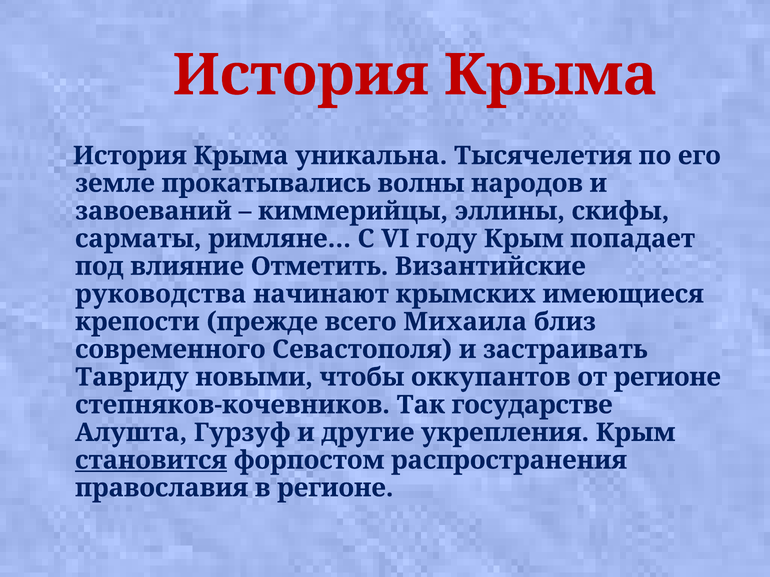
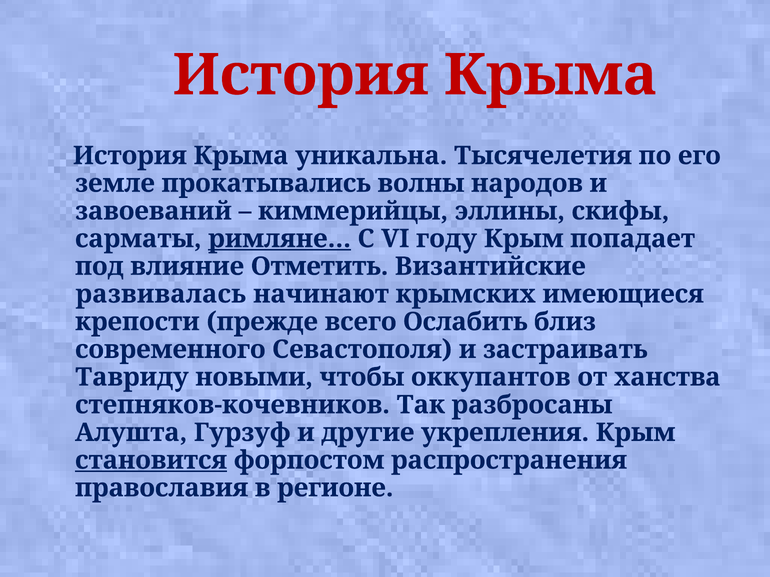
римляне… underline: none -> present
руководства: руководства -> развивалась
Михаила: Михаила -> Ослабить
от регионе: регионе -> ханства
государстве: государстве -> разбросаны
